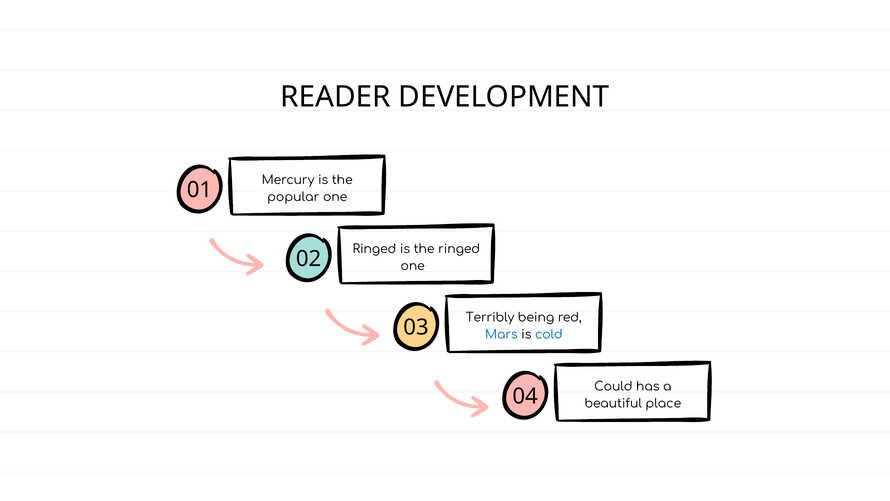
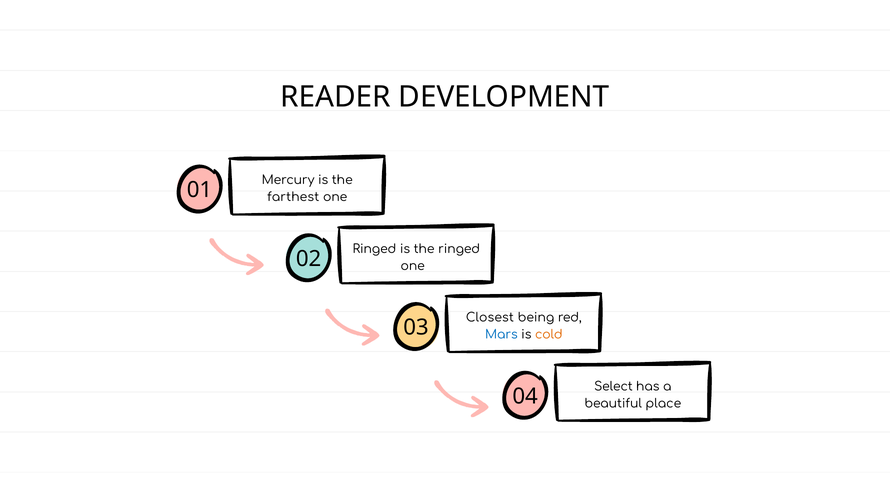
popular: popular -> farthest
Terribly: Terribly -> Closest
cold colour: blue -> orange
Could: Could -> Select
